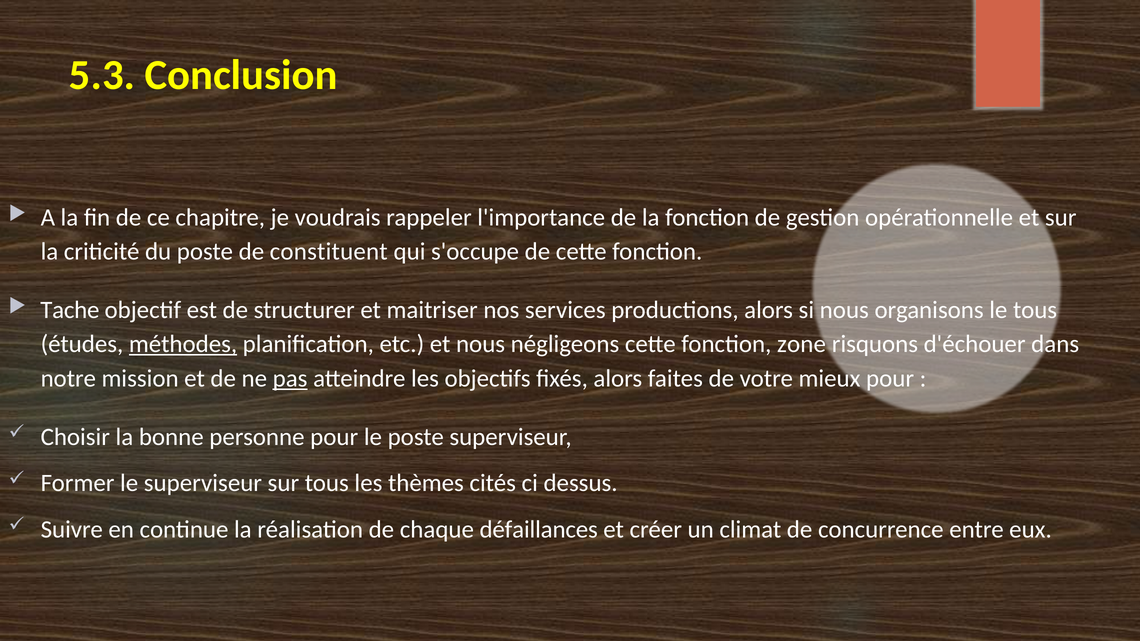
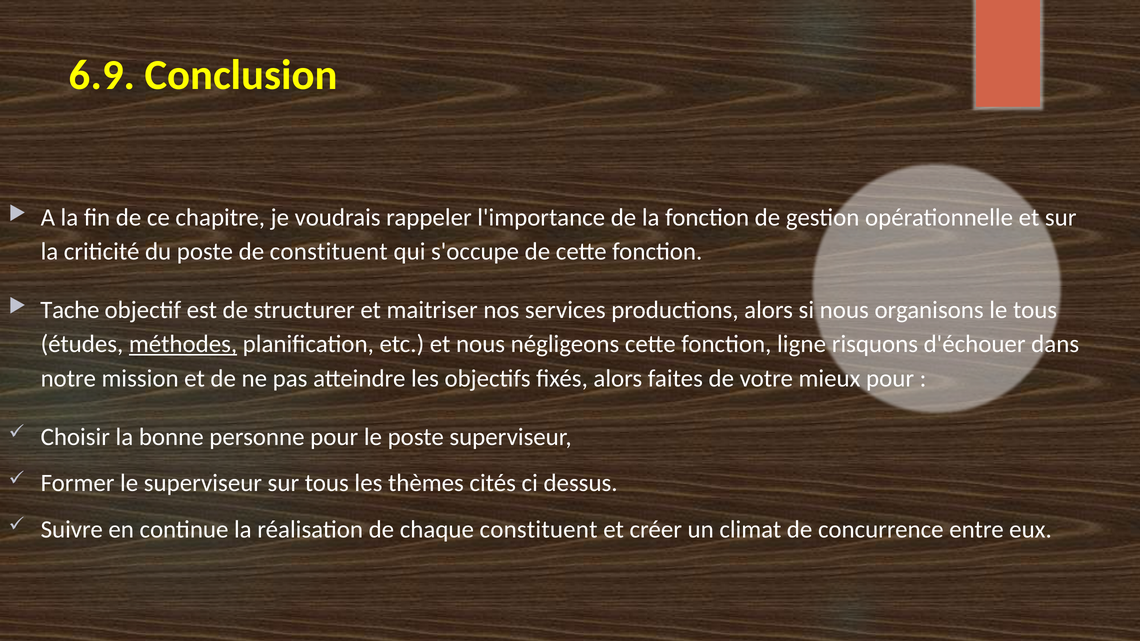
5.3: 5.3 -> 6.9
zone: zone -> ligne
pas underline: present -> none
chaque défaillances: défaillances -> constituent
